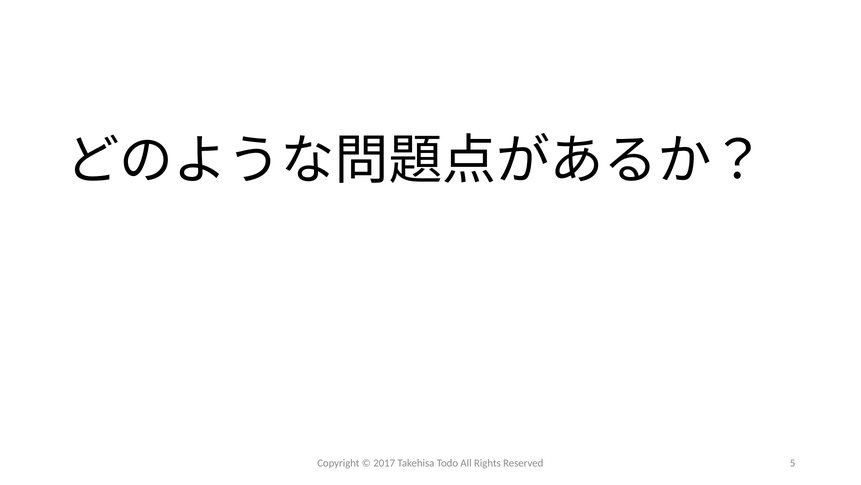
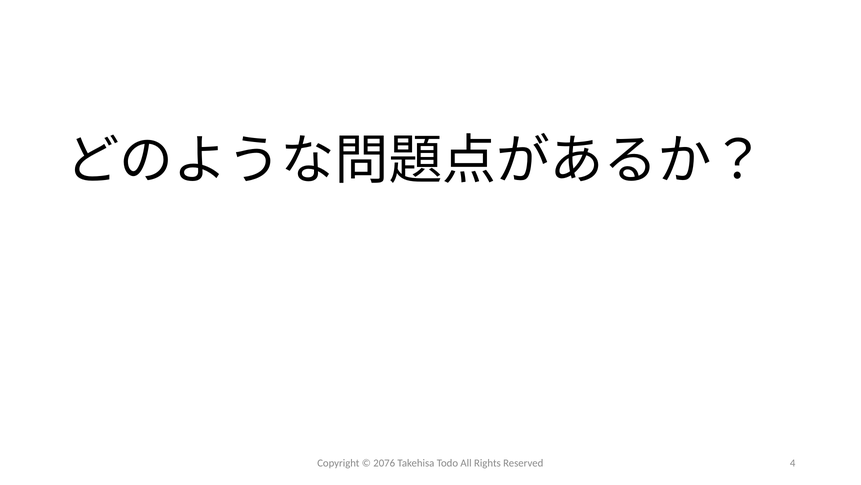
2017: 2017 -> 2076
5: 5 -> 4
